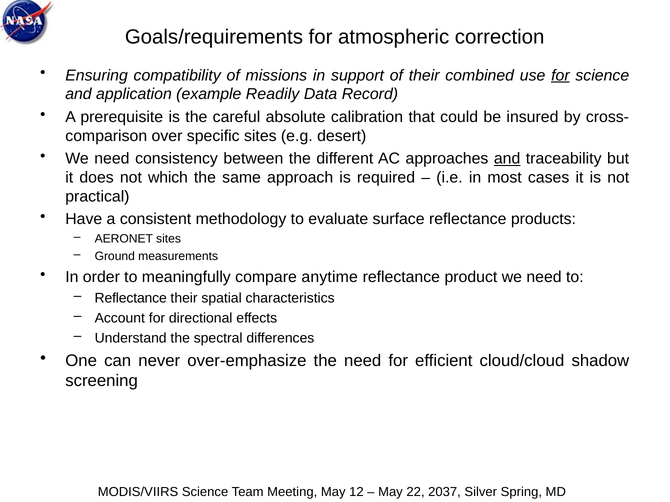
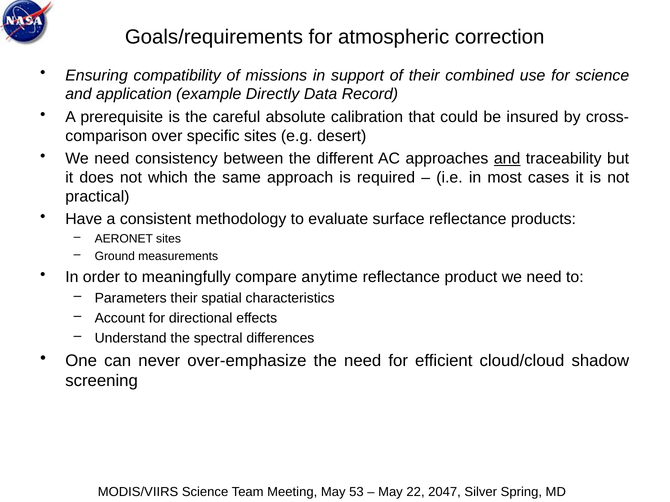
for at (560, 75) underline: present -> none
Readily: Readily -> Directly
Reflectance at (131, 298): Reflectance -> Parameters
12: 12 -> 53
2037: 2037 -> 2047
